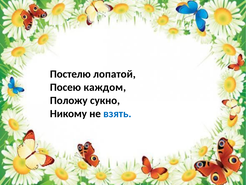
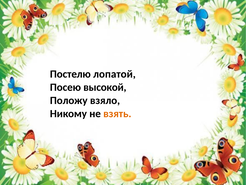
каждом: каждом -> высокой
сукно: сукно -> взяло
взять colour: blue -> orange
